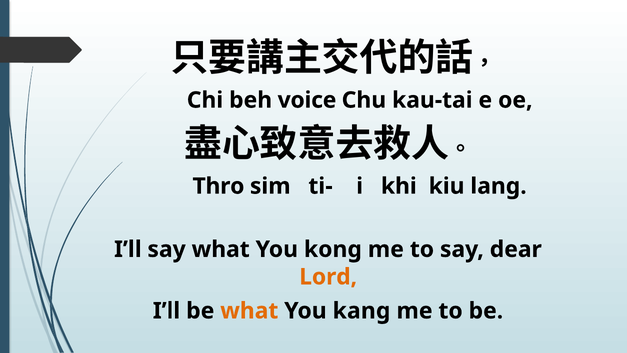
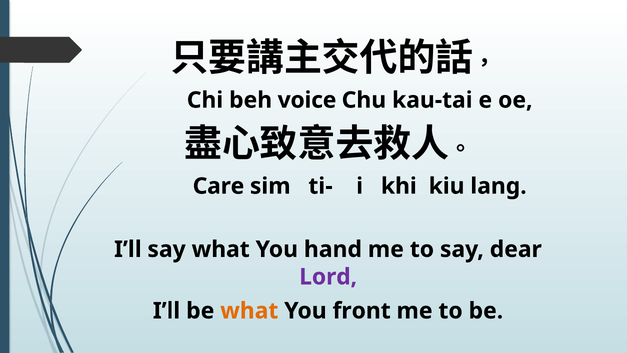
Thro: Thro -> Care
kong: kong -> hand
Lord colour: orange -> purple
kang: kang -> front
